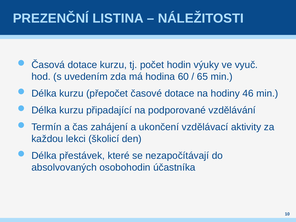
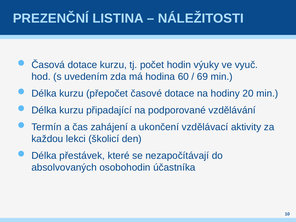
65: 65 -> 69
46: 46 -> 20
